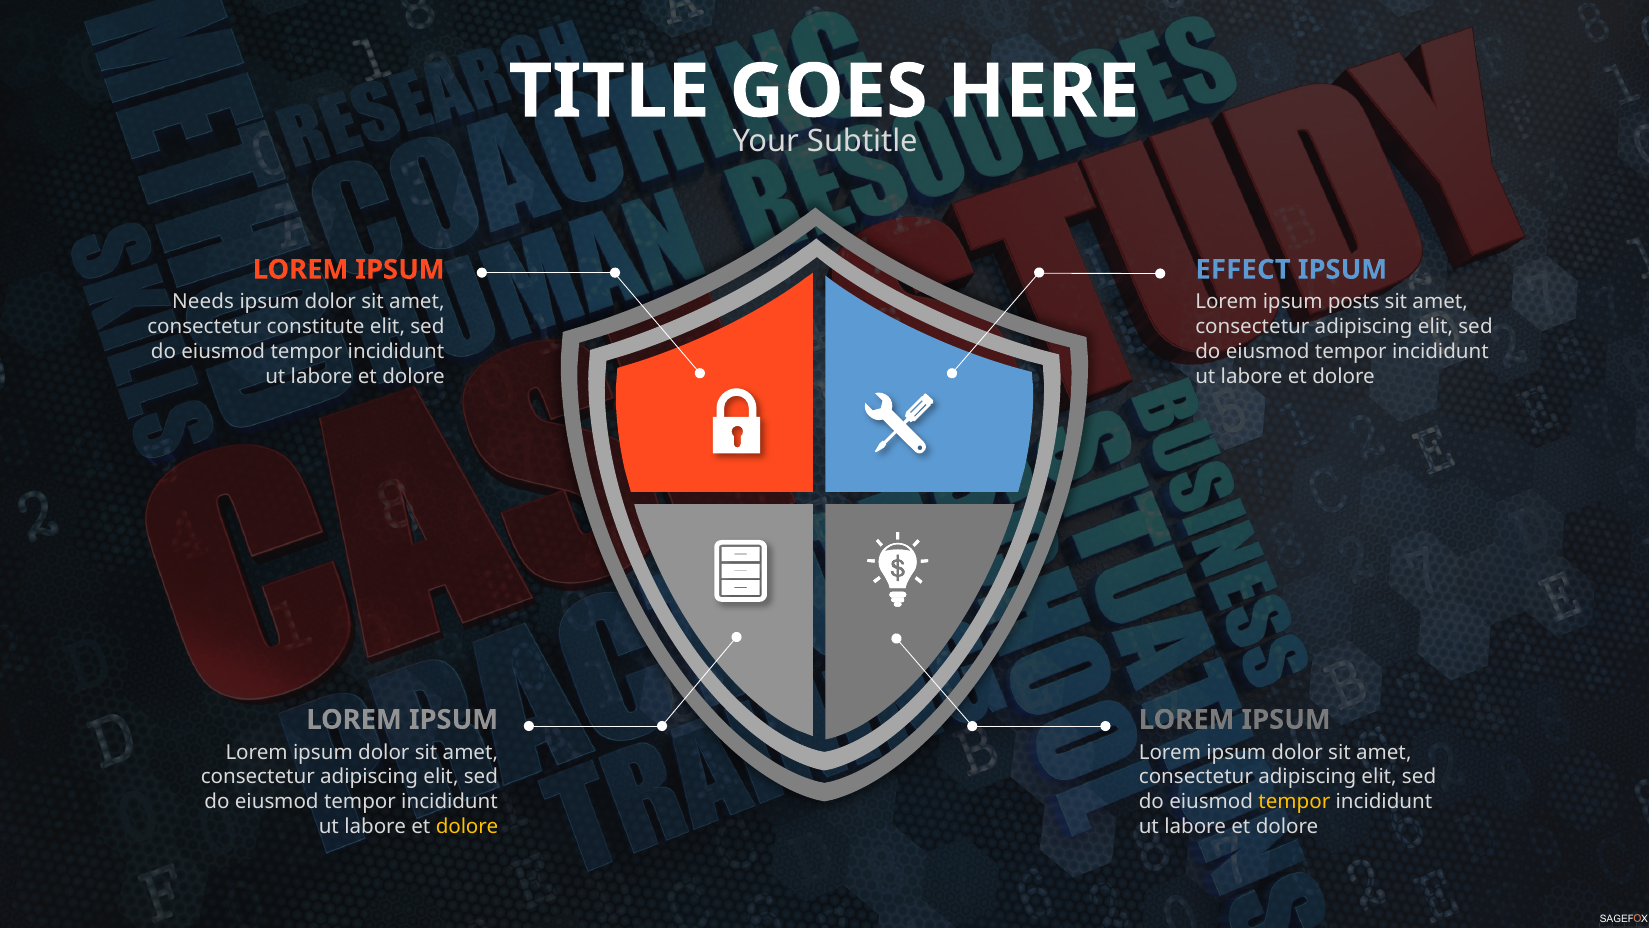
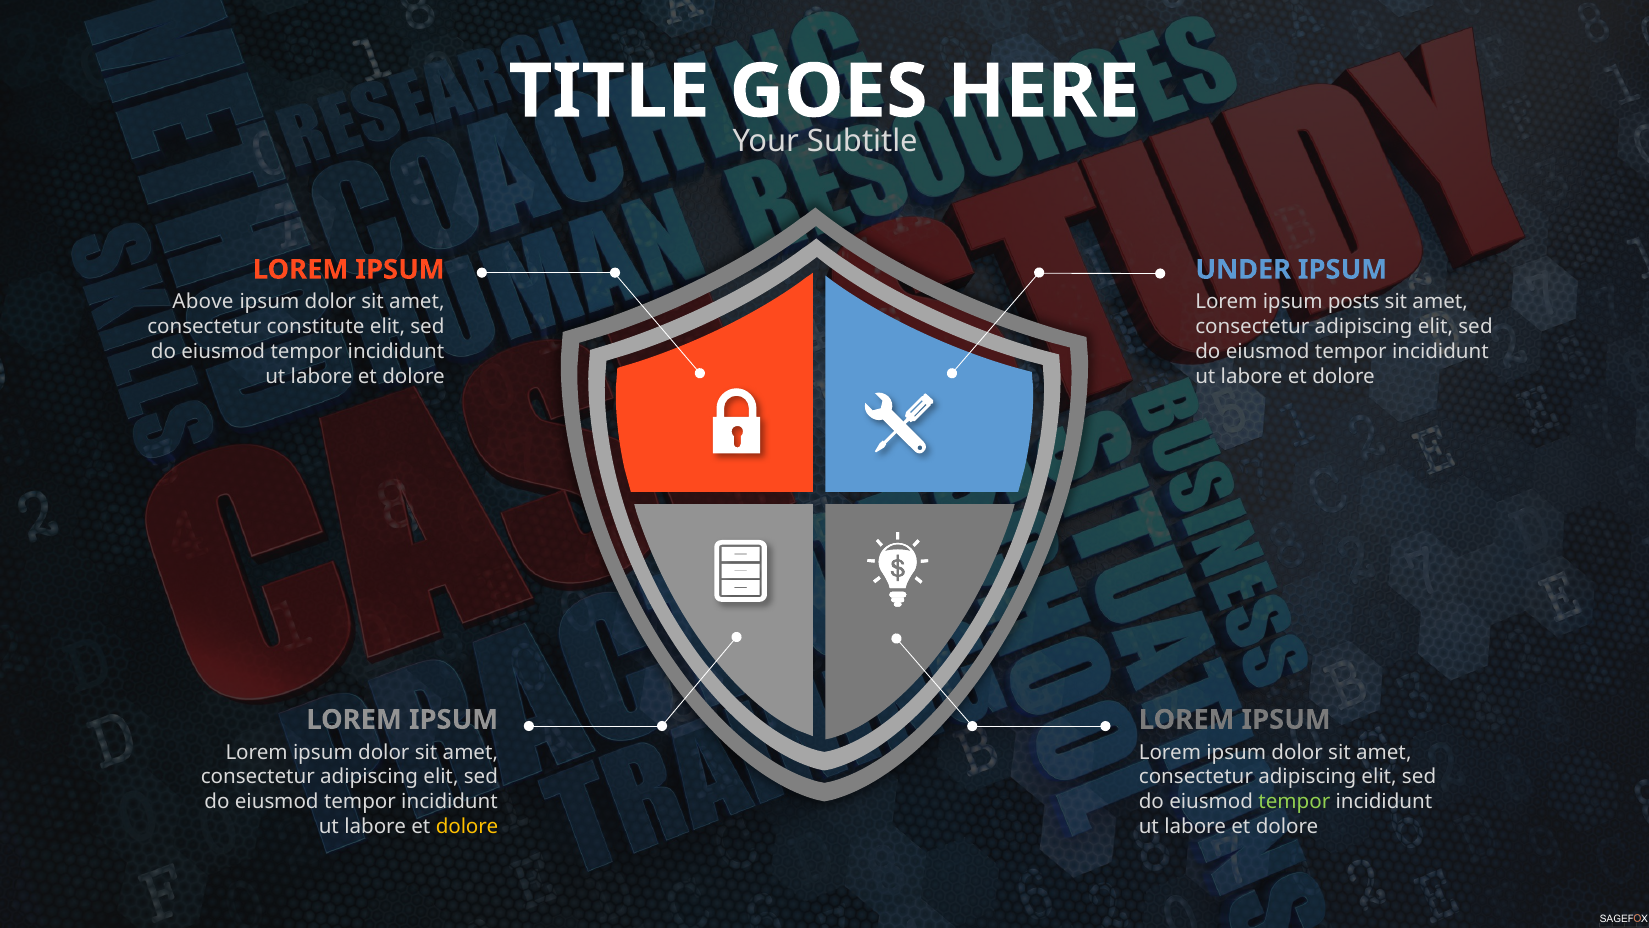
EFFECT: EFFECT -> UNDER
Needs: Needs -> Above
tempor at (1294, 801) colour: yellow -> light green
